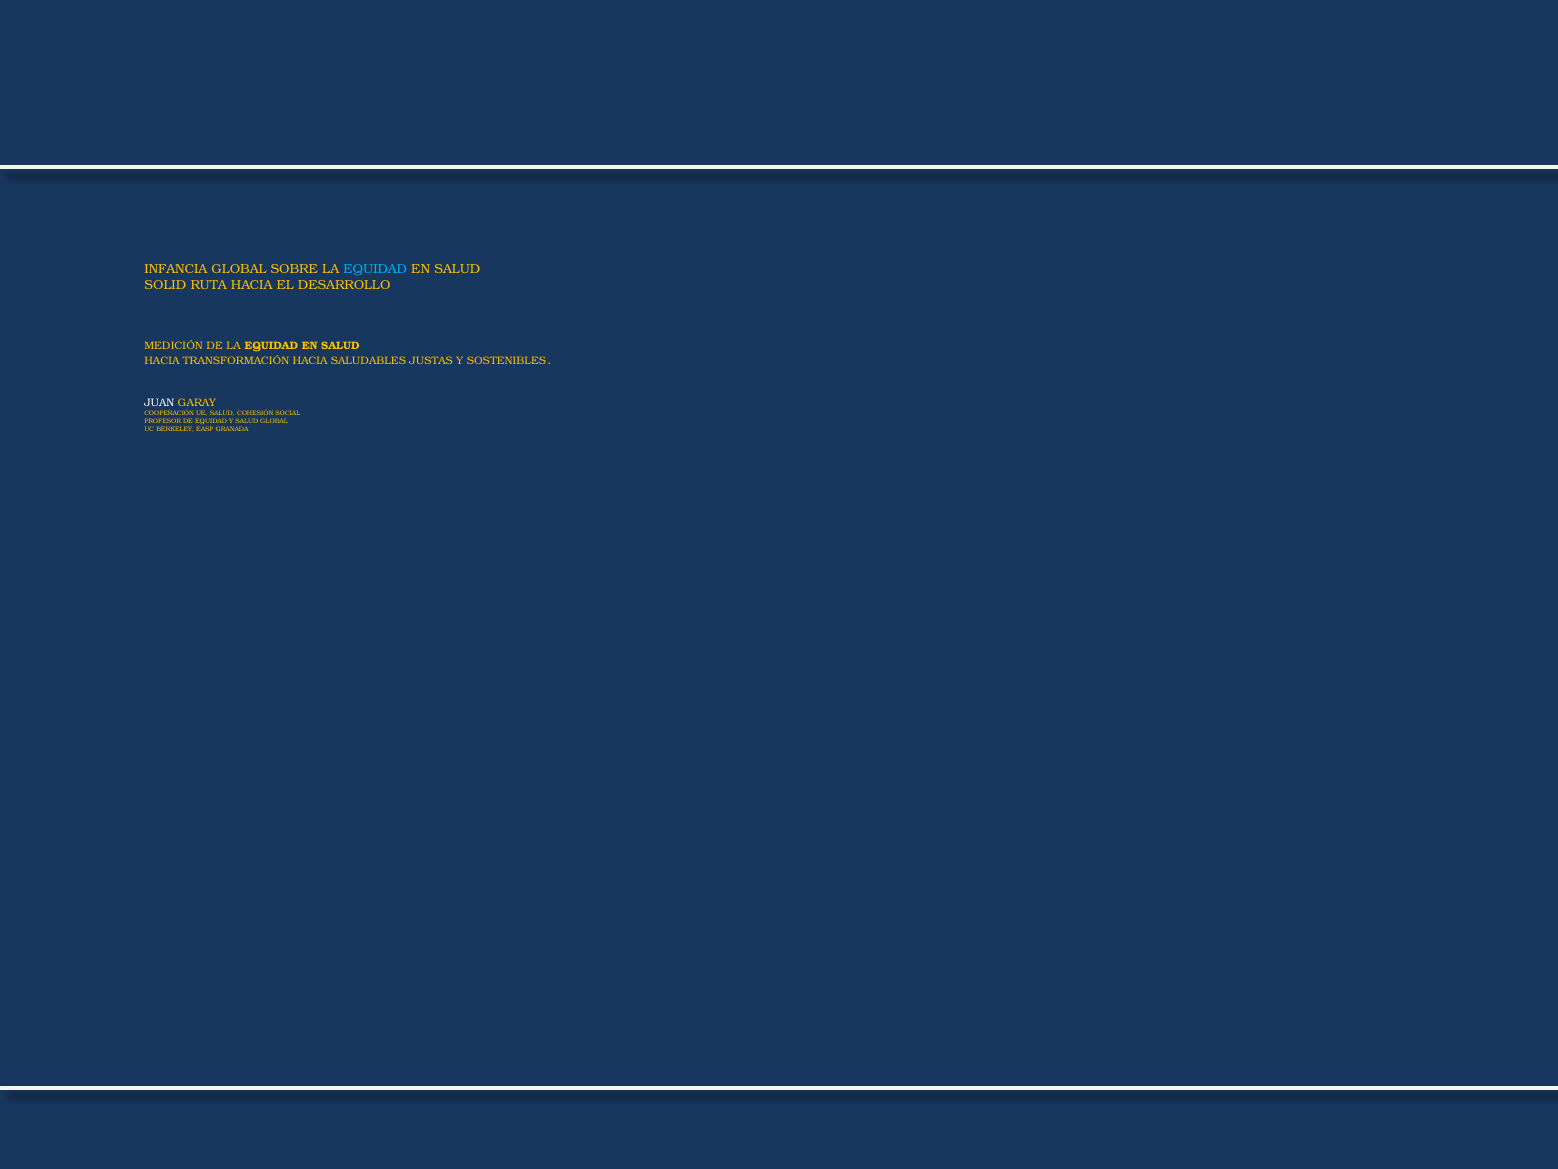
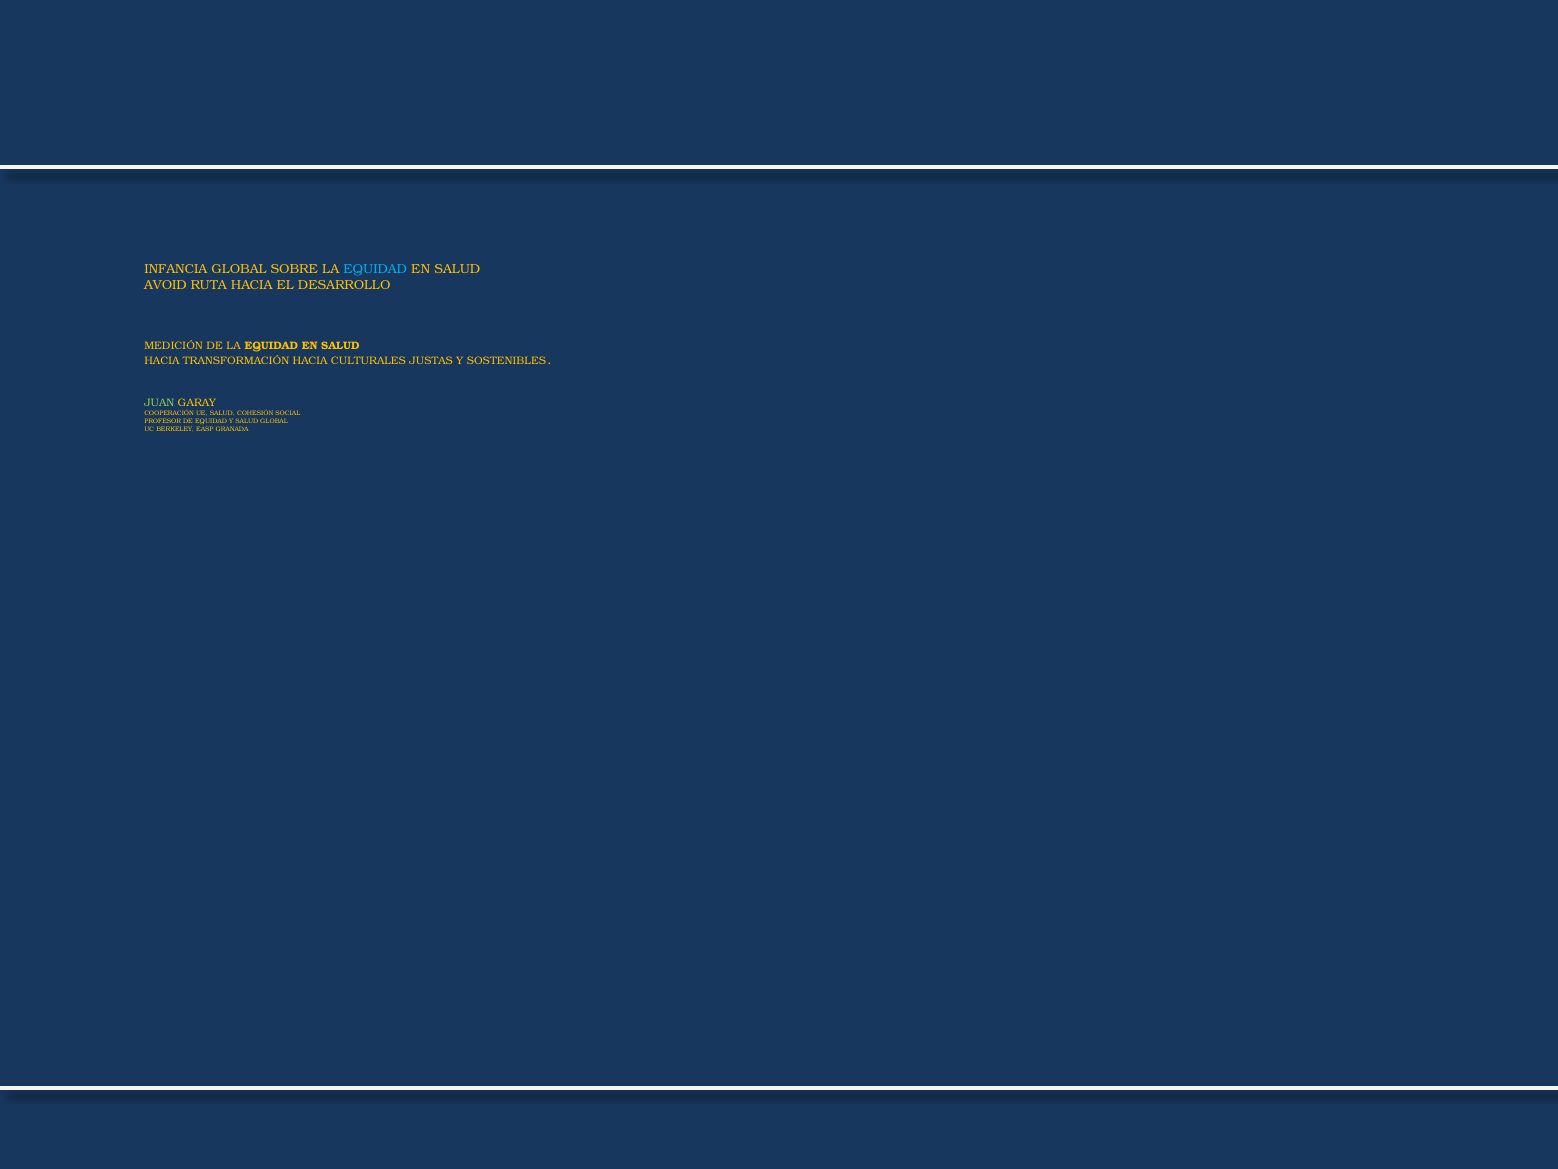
SOLID: SOLID -> AVOID
SALUDABLES: SALUDABLES -> CULTURALES
JUAN colour: white -> light green
